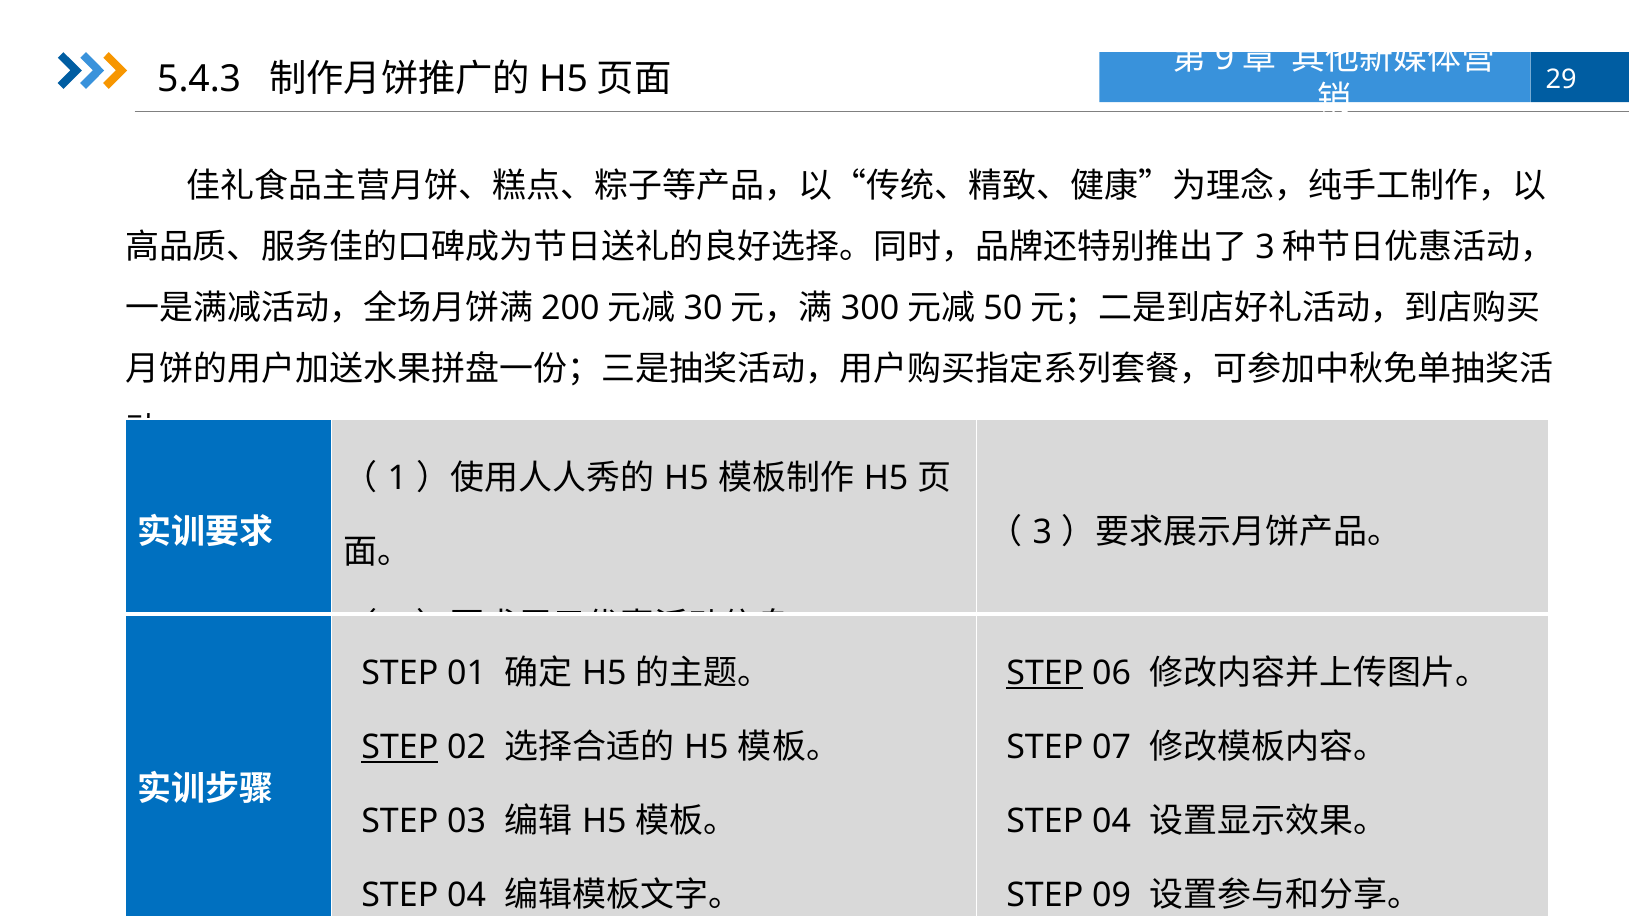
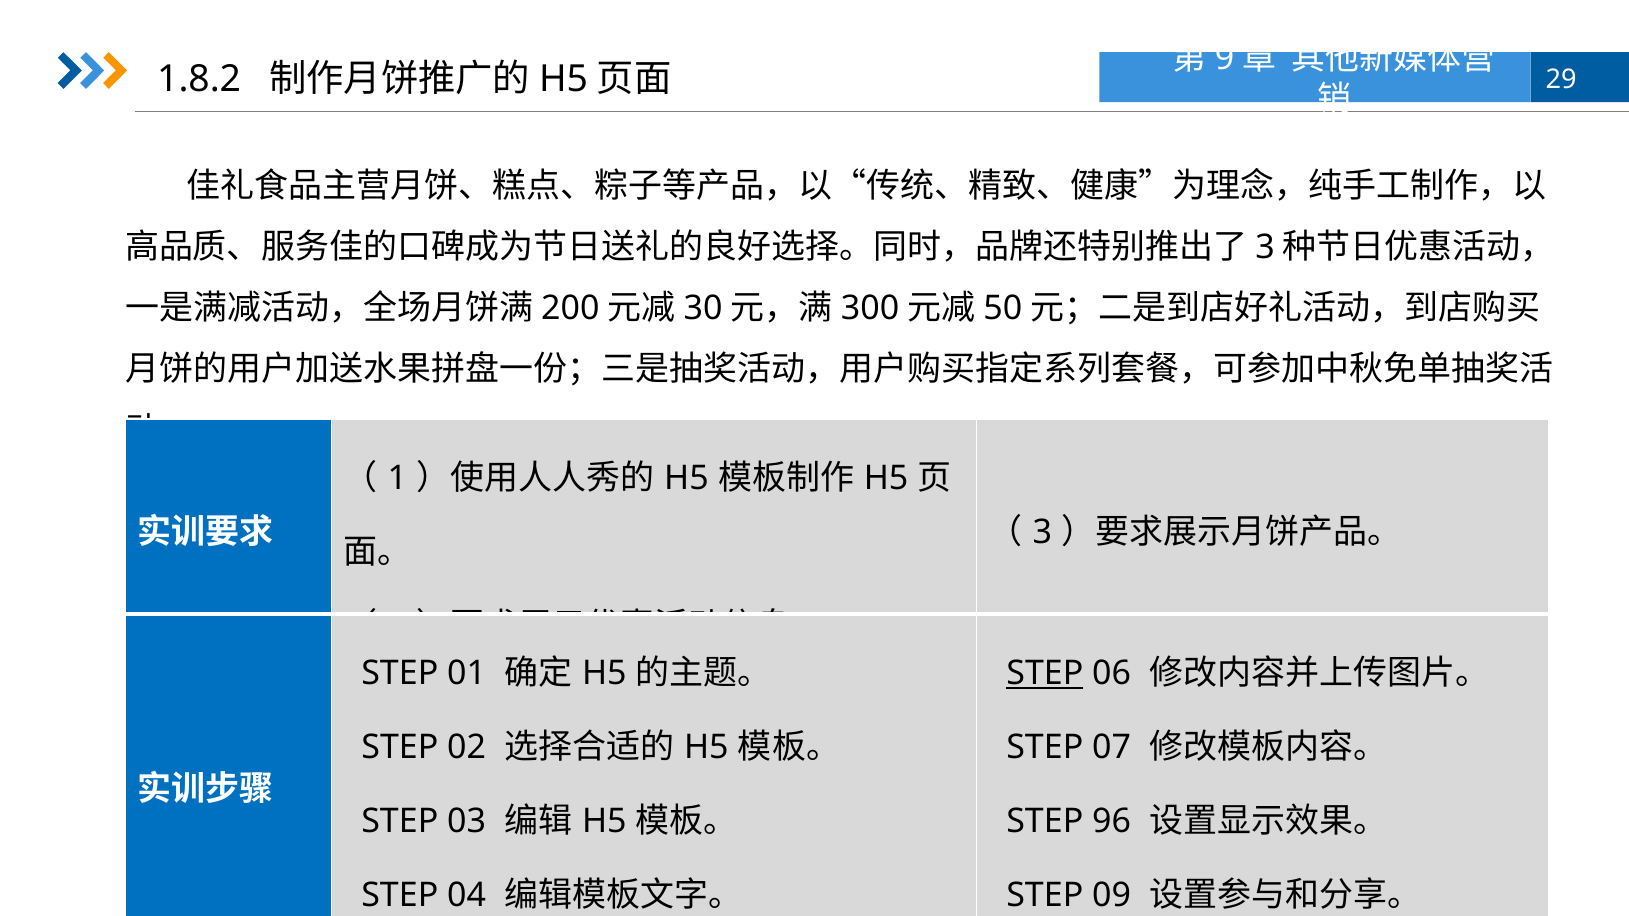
5.4.3: 5.4.3 -> 1.8.2
STEP at (400, 748) underline: present -> none
04 at (1112, 822): 04 -> 96
